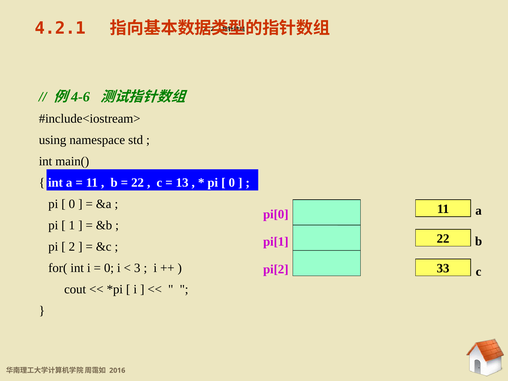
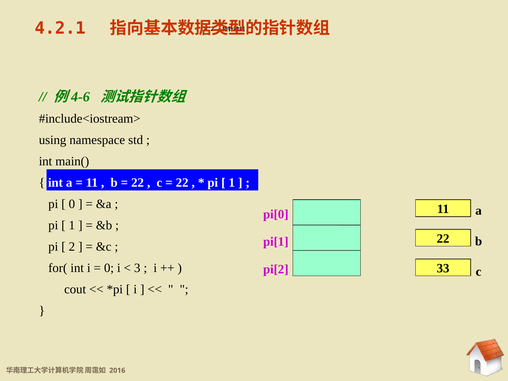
13 at (182, 183): 13 -> 22
0 at (232, 183): 0 -> 1
